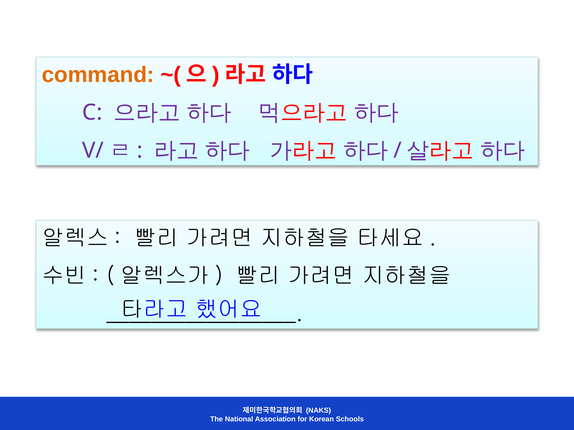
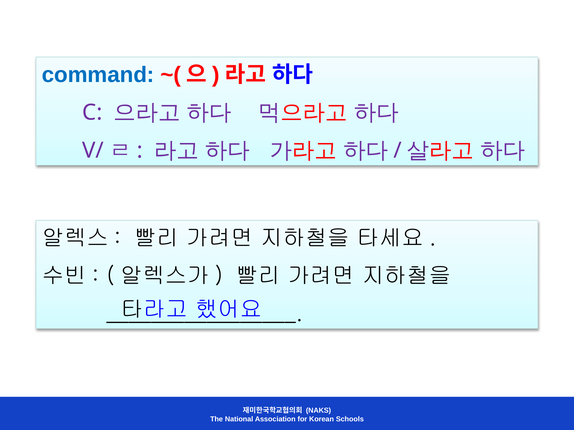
command colour: orange -> blue
